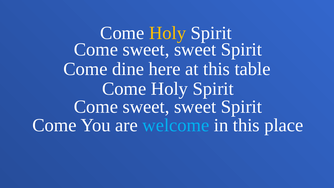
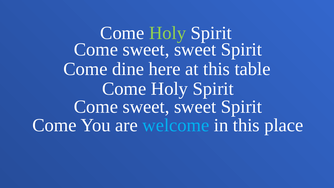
Holy at (168, 33) colour: yellow -> light green
